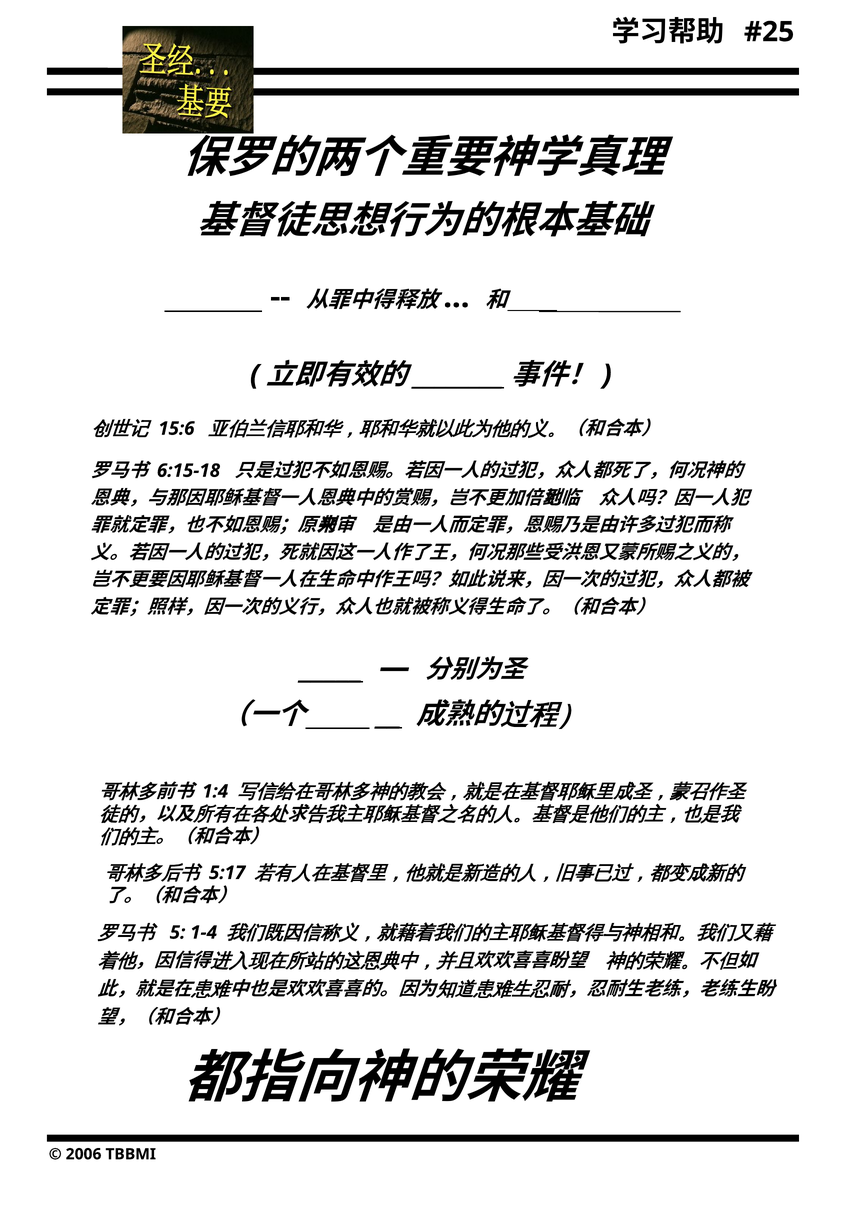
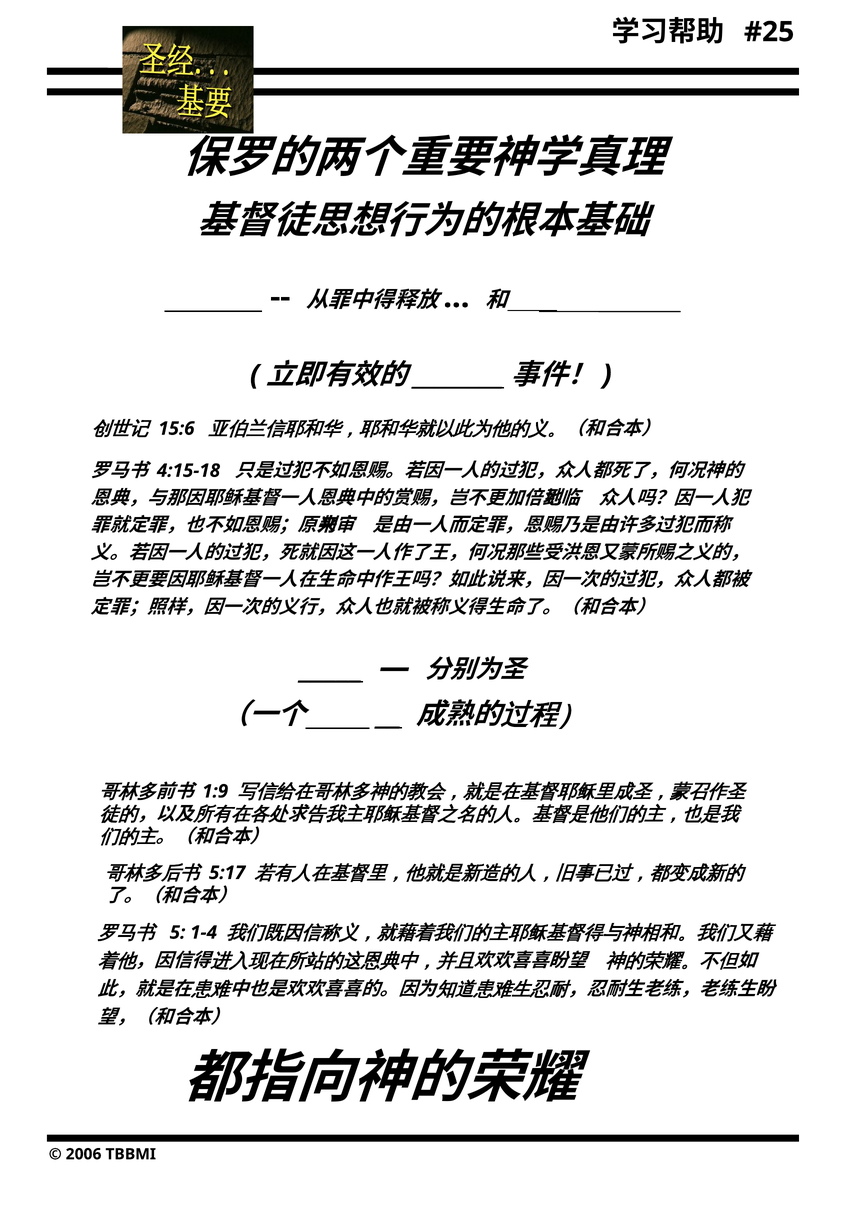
6:15-18: 6:15-18 -> 4:15-18
1:4: 1:4 -> 1:9
